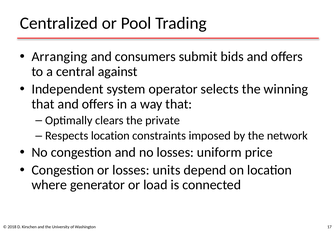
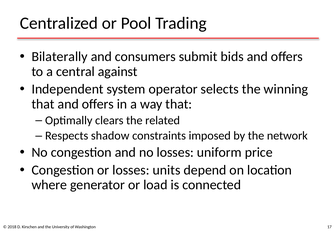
Arranging: Arranging -> Bilaterally
private: private -> related
Respects location: location -> shadow
